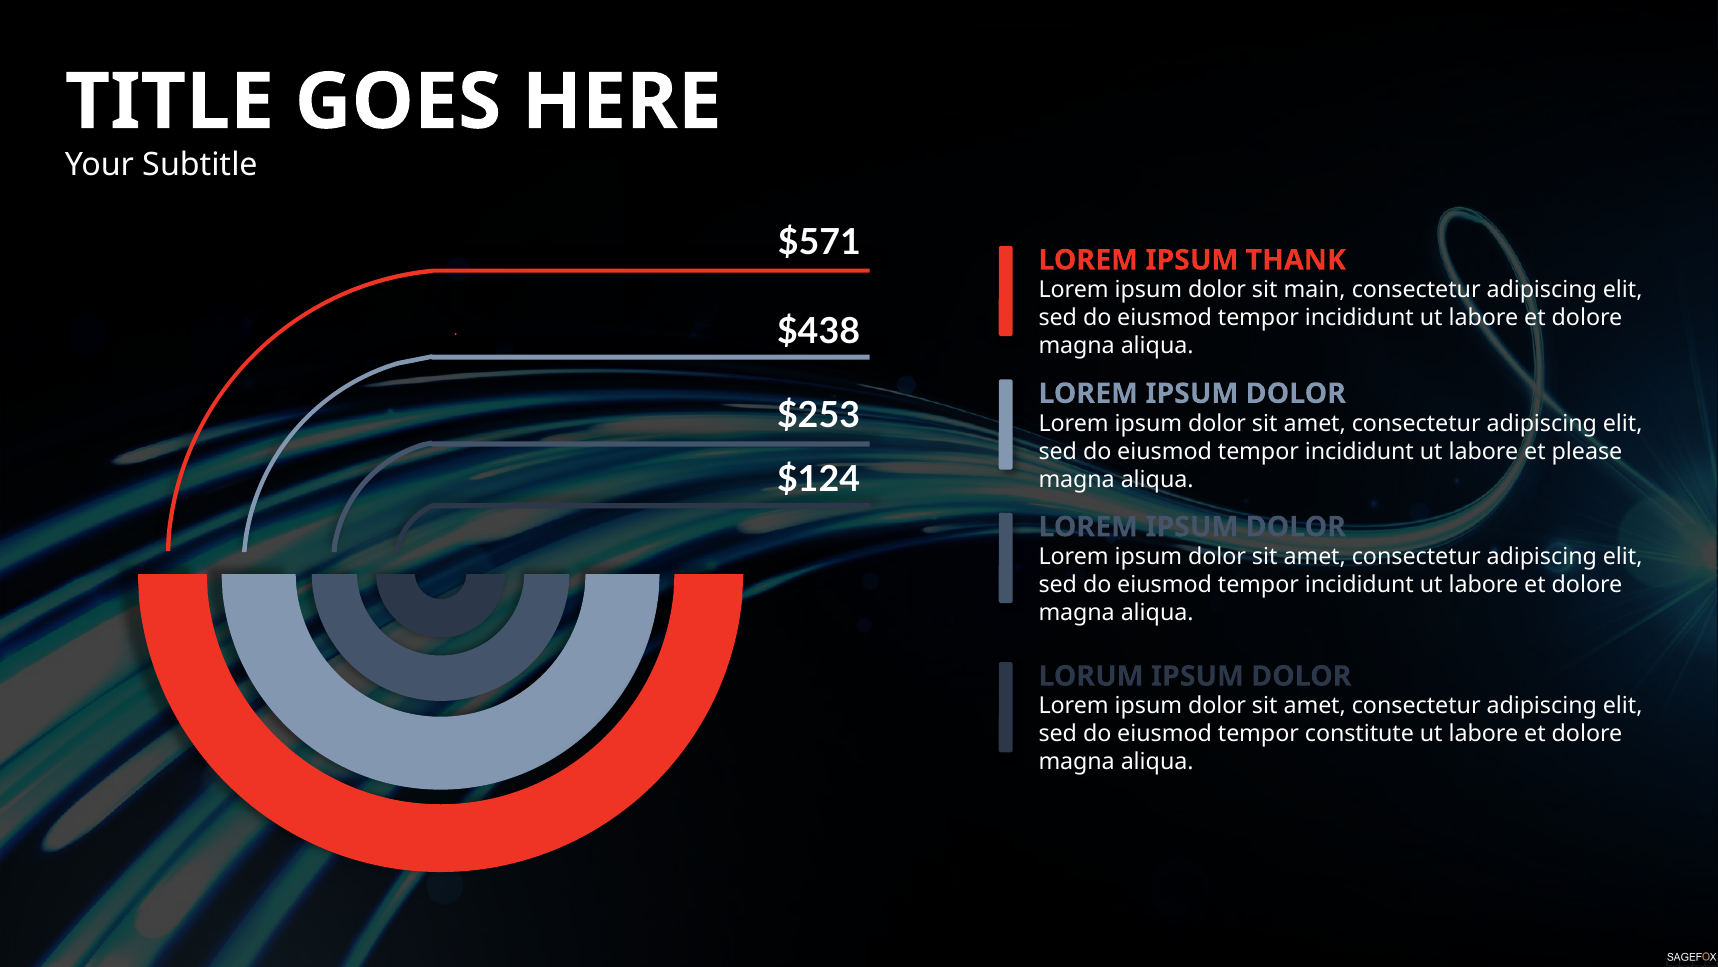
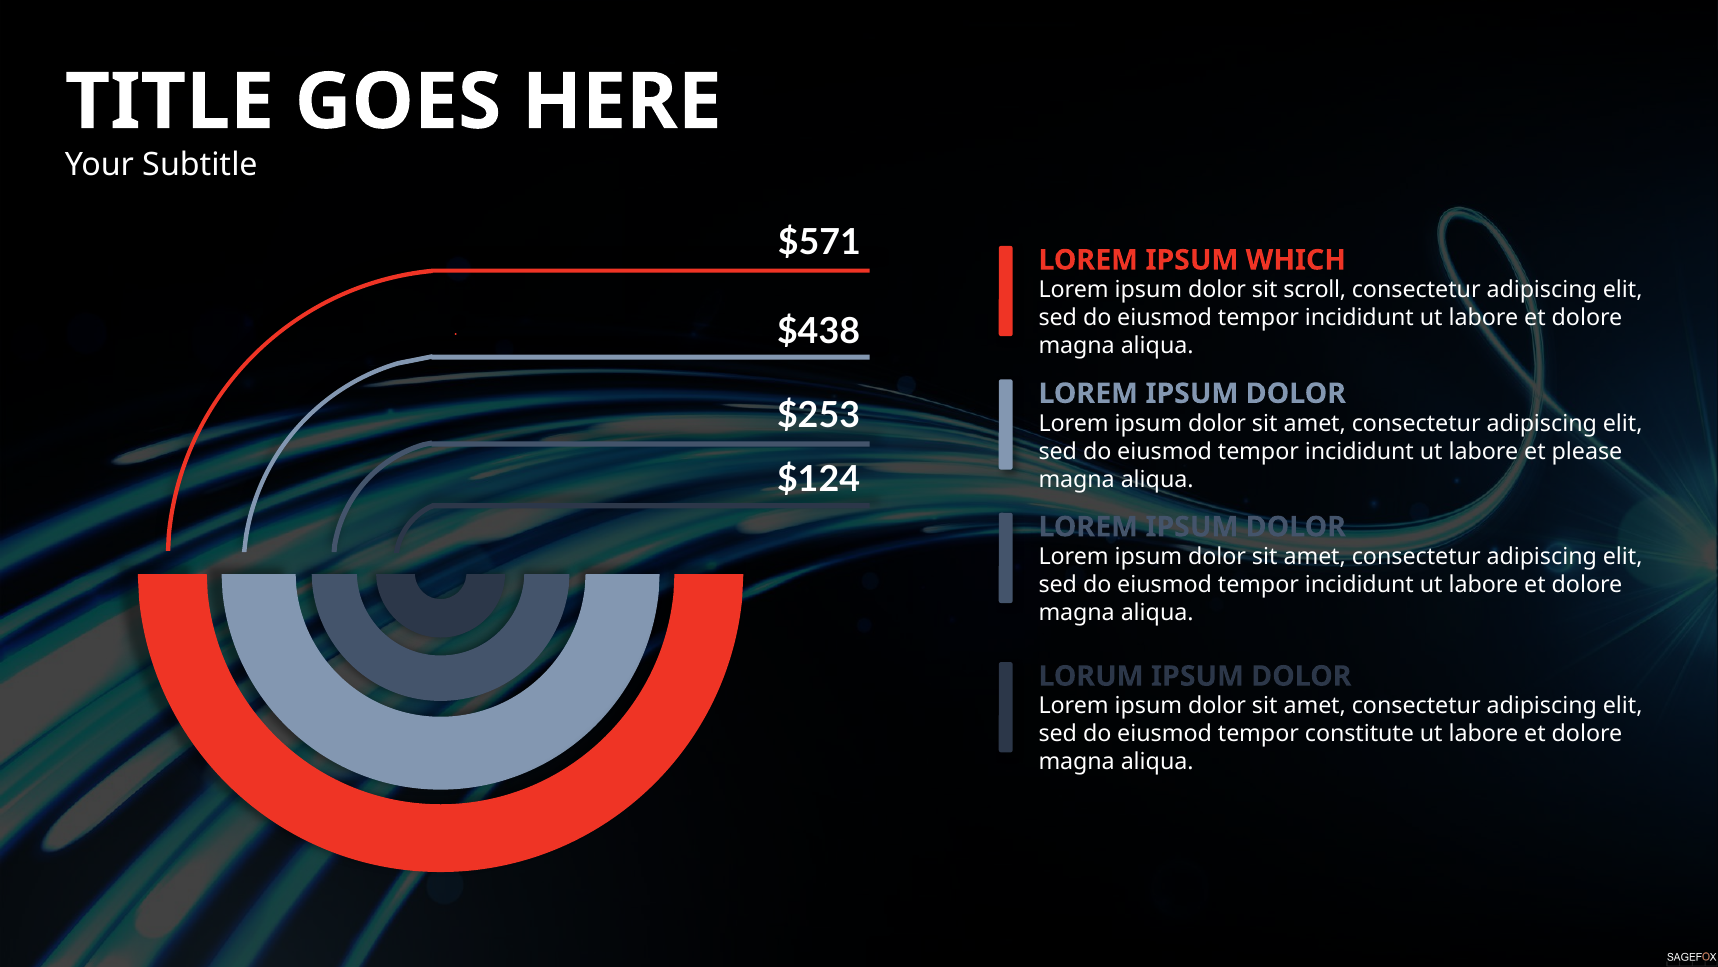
THANK: THANK -> WHICH
main: main -> scroll
